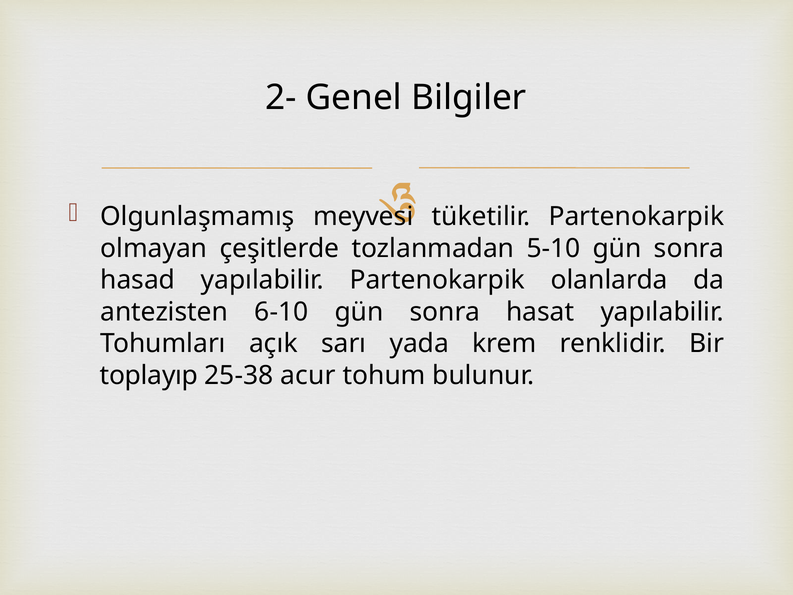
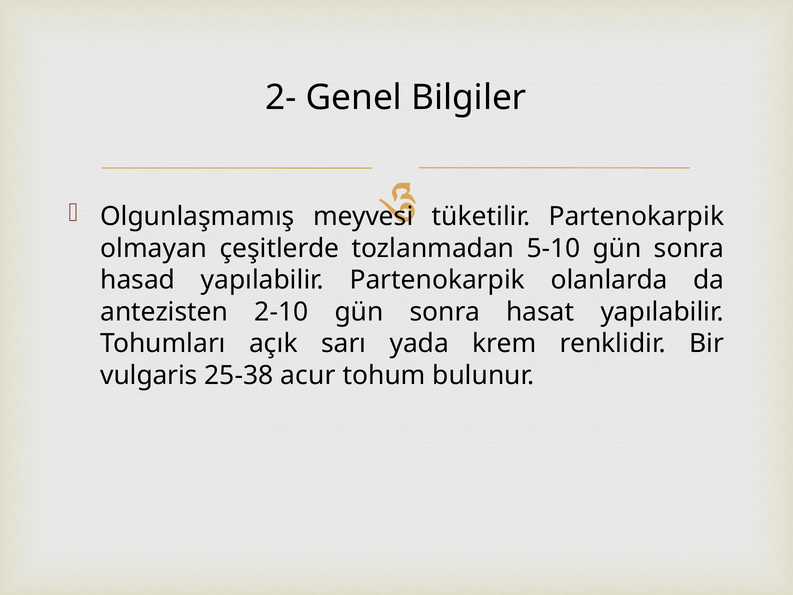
6-10: 6-10 -> 2-10
toplayıp: toplayıp -> vulgaris
